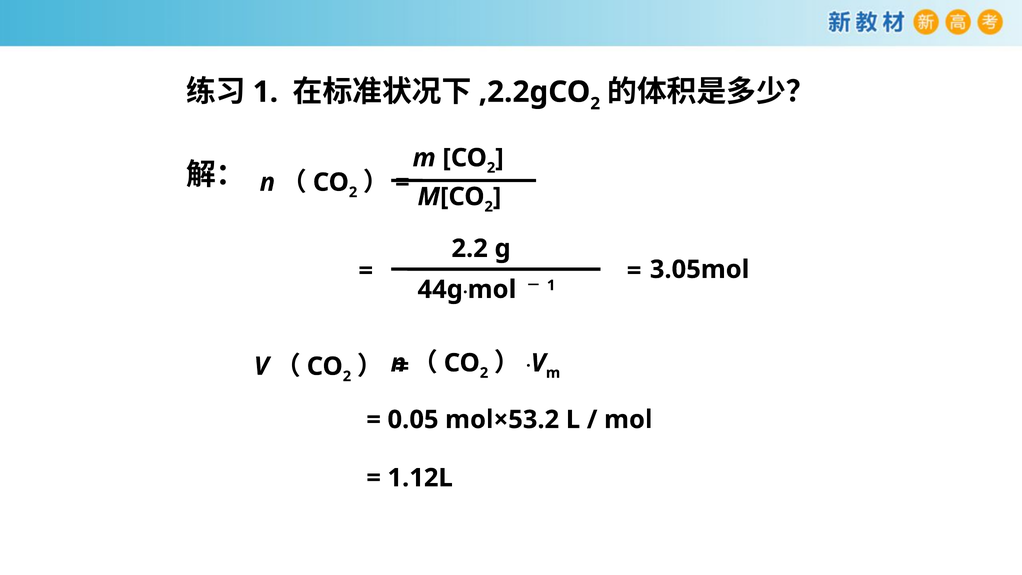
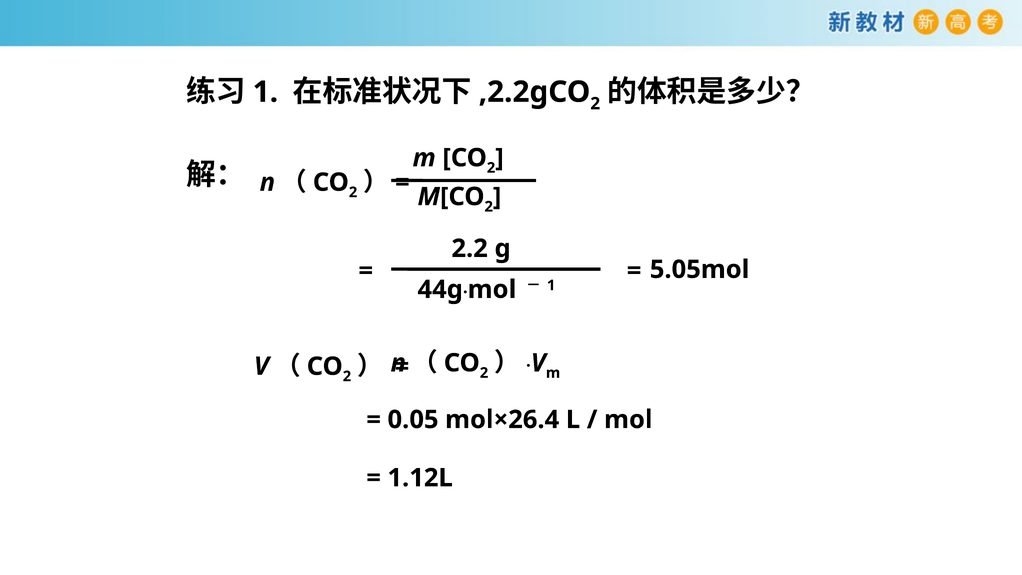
3.05mol: 3.05mol -> 5.05mol
mol×53.2: mol×53.2 -> mol×26.4
